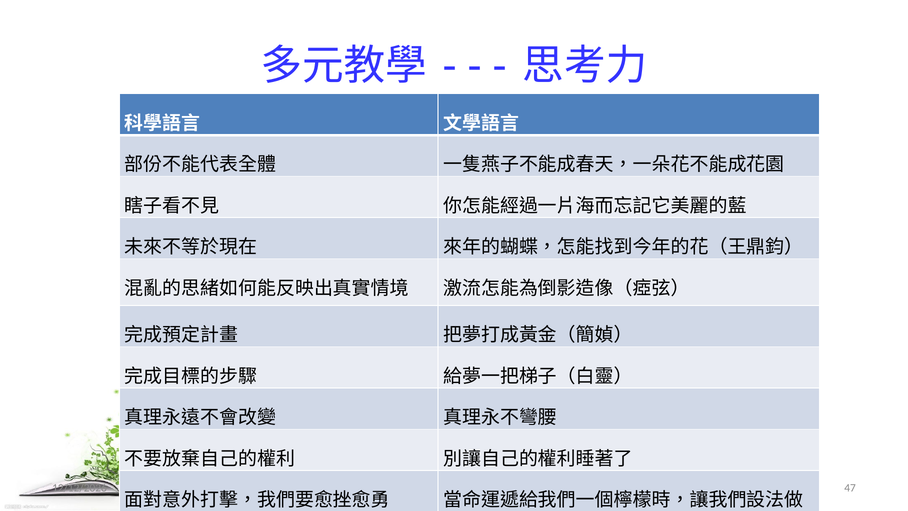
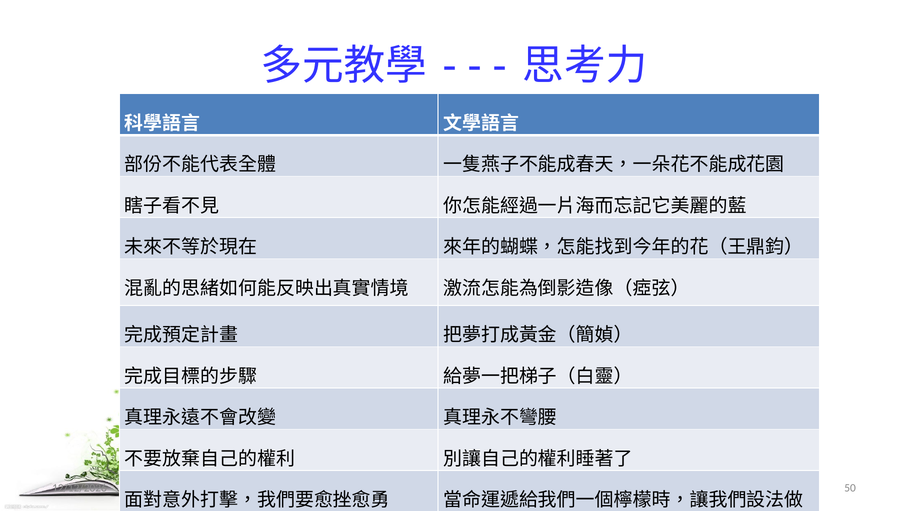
47: 47 -> 50
